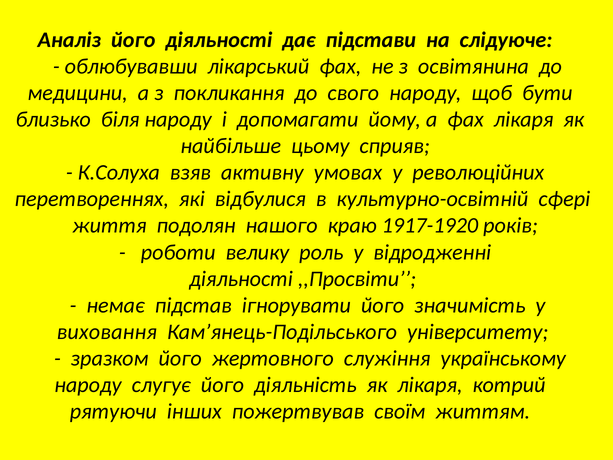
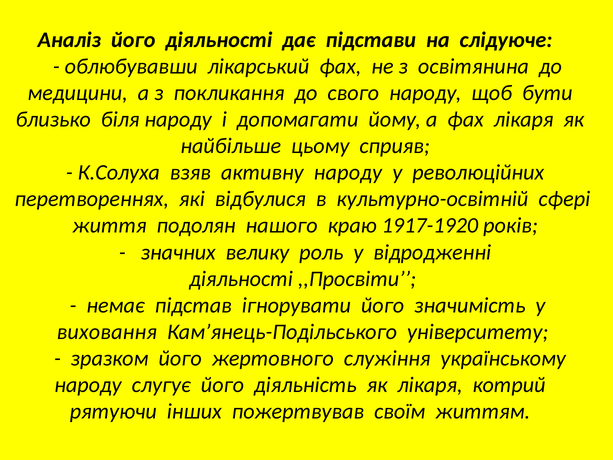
активну умовах: умовах -> народу
роботи: роботи -> значних
